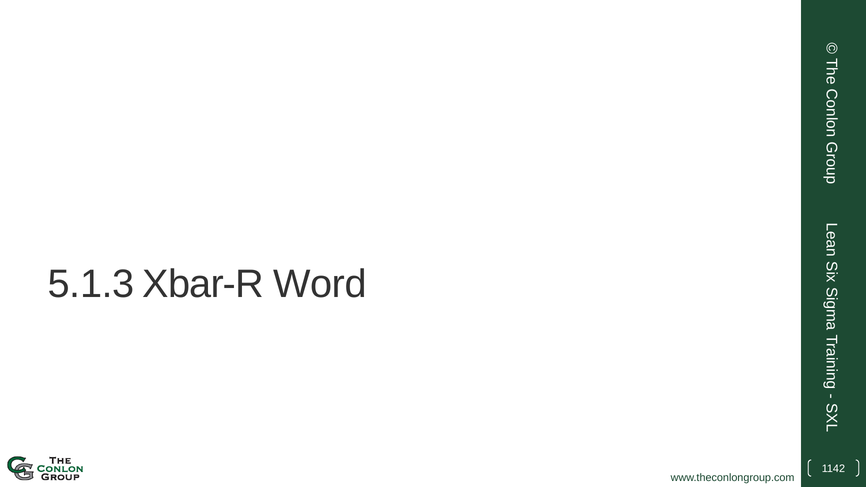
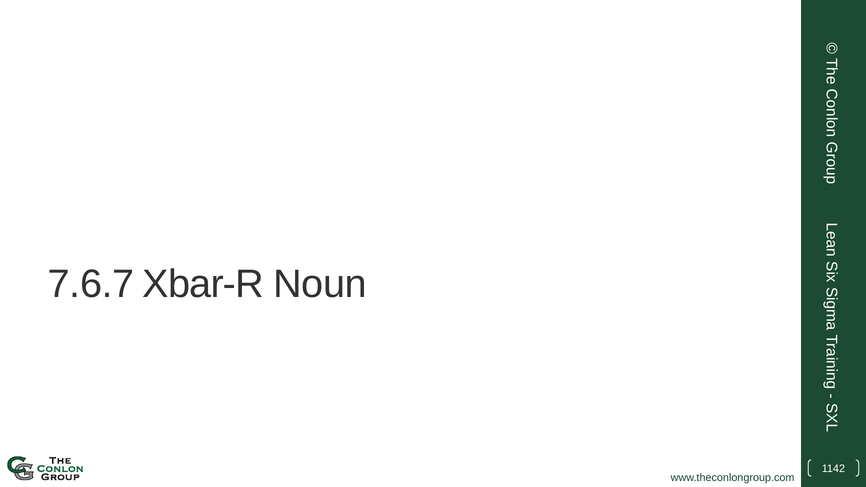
5.1.3: 5.1.3 -> 7.6.7
Word: Word -> Noun
